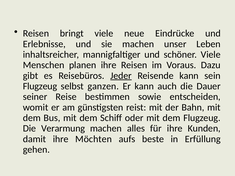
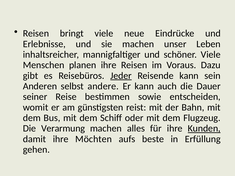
Flugzeug at (40, 86): Flugzeug -> Anderen
ganzen: ganzen -> andere
Kunden underline: none -> present
